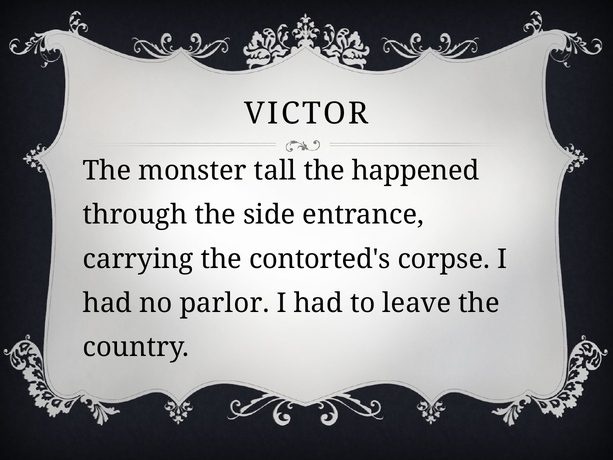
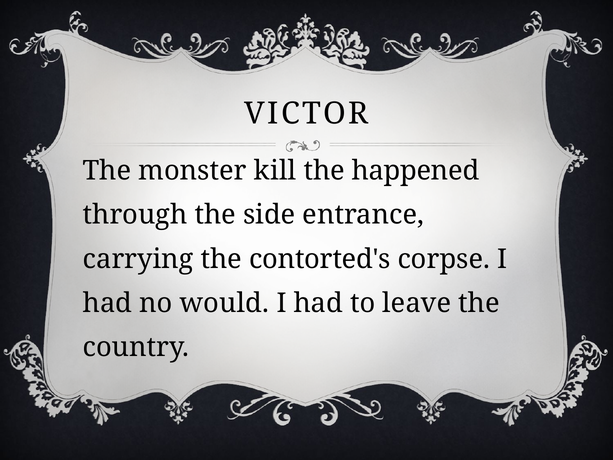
tall: tall -> kill
parlor: parlor -> would
